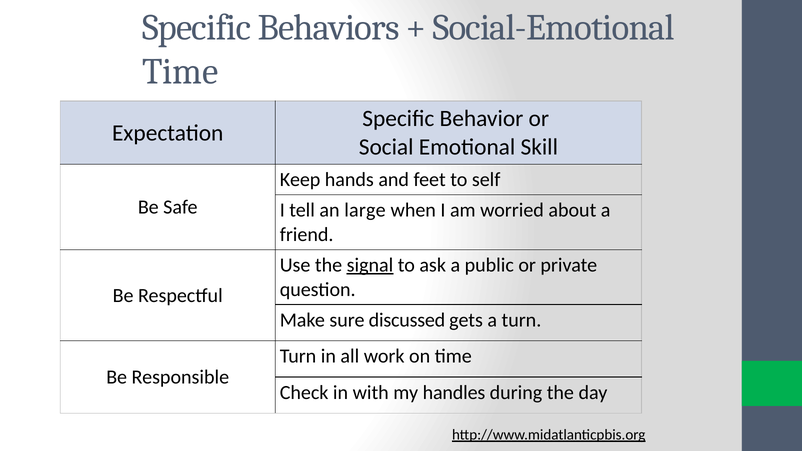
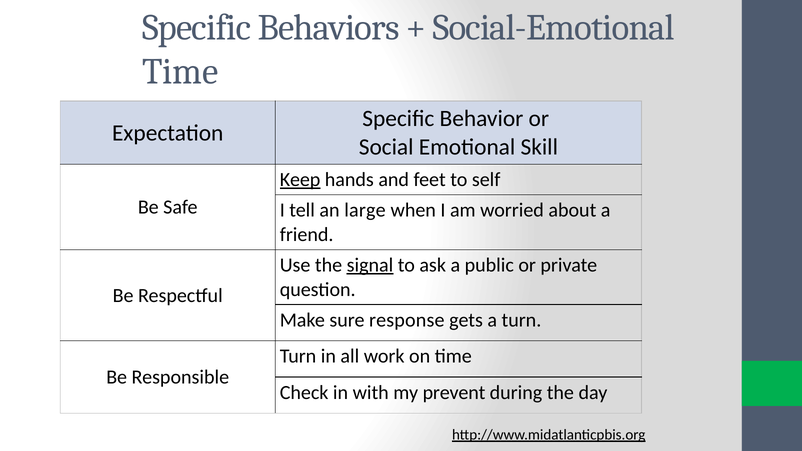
Keep underline: none -> present
discussed: discussed -> response
handles: handles -> prevent
